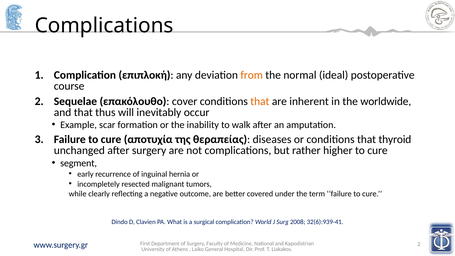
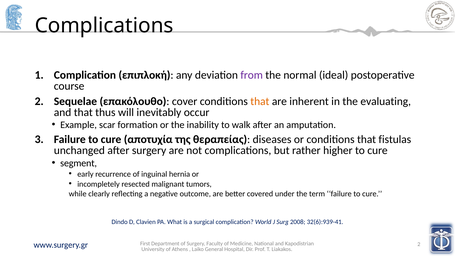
from colour: orange -> purple
worldwide: worldwide -> evaluating
thyroid: thyroid -> fistulas
